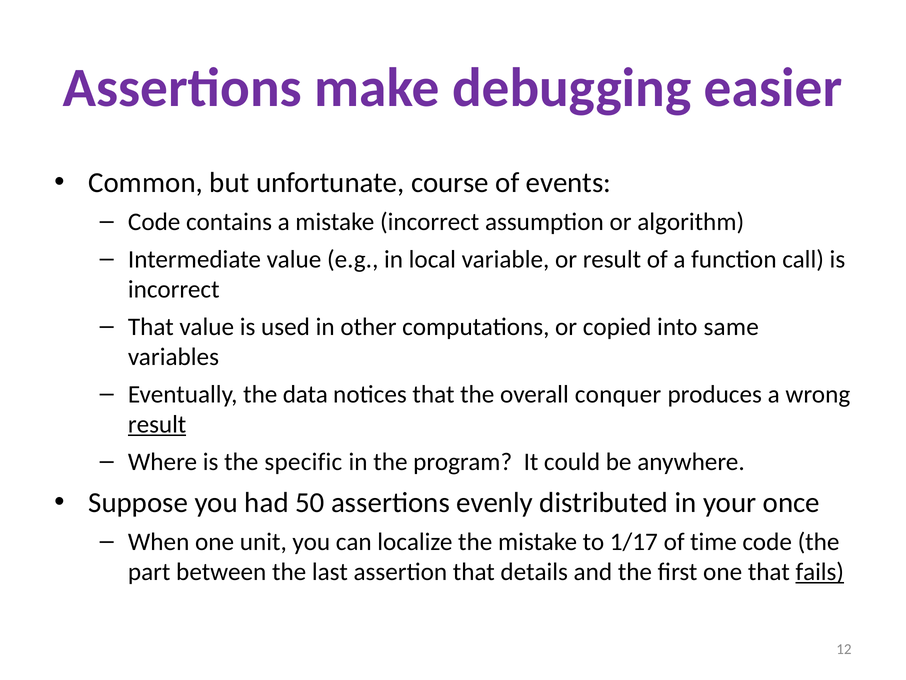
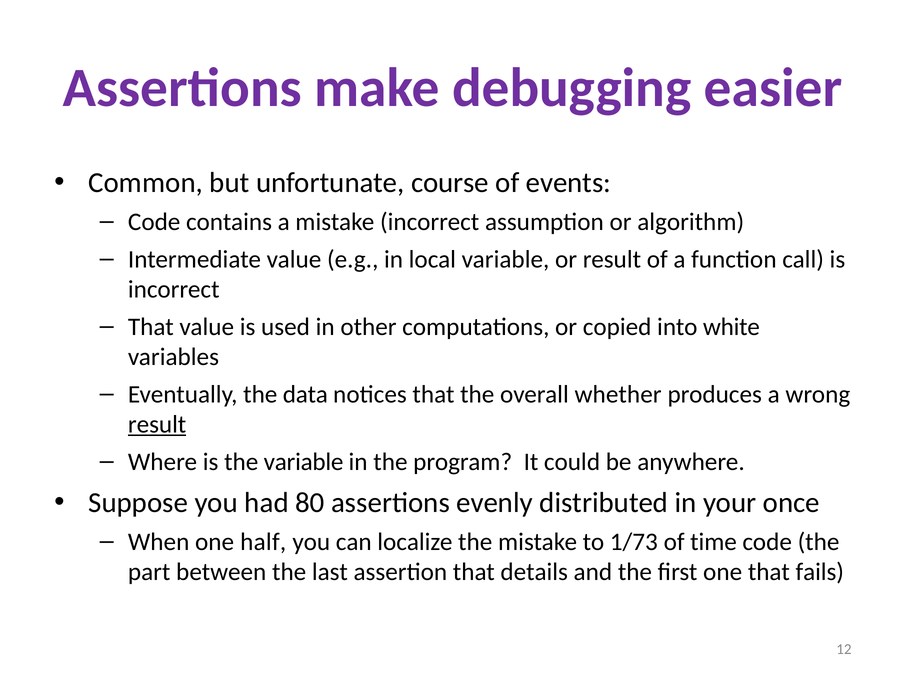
same: same -> white
conquer: conquer -> whether
the specific: specific -> variable
50: 50 -> 80
unit: unit -> half
1/17: 1/17 -> 1/73
fails underline: present -> none
